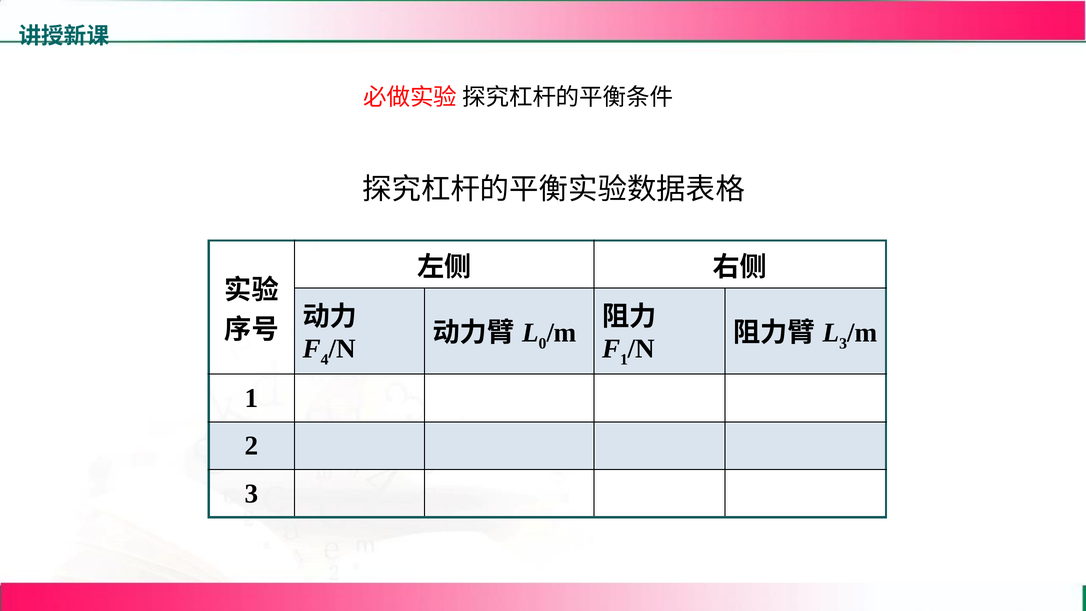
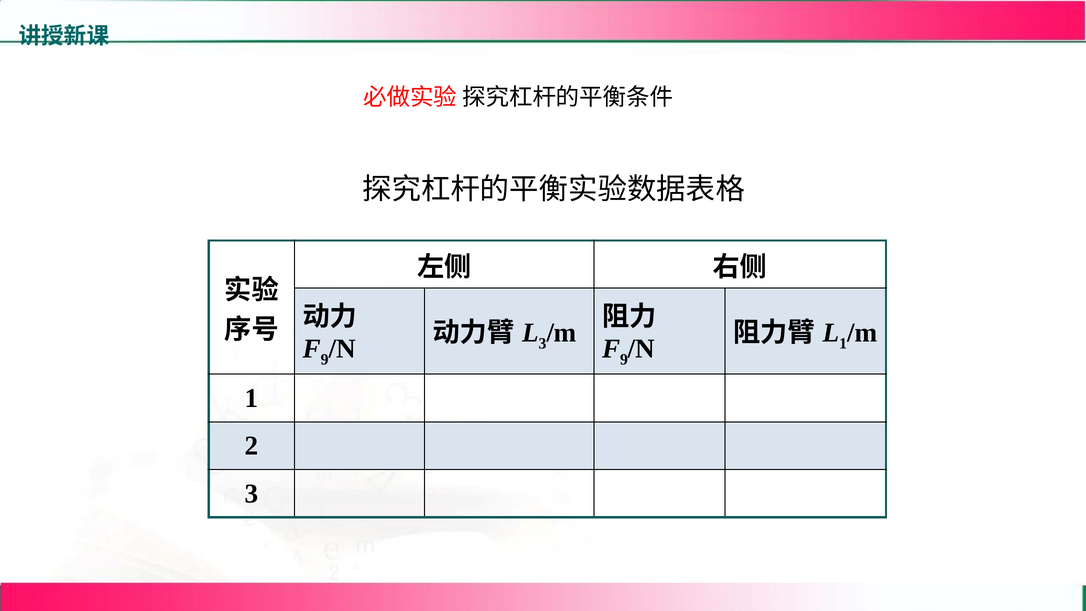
0 at (543, 343): 0 -> 3
3 at (843, 343): 3 -> 1
4 at (325, 359): 4 -> 9
1 at (624, 359): 1 -> 9
